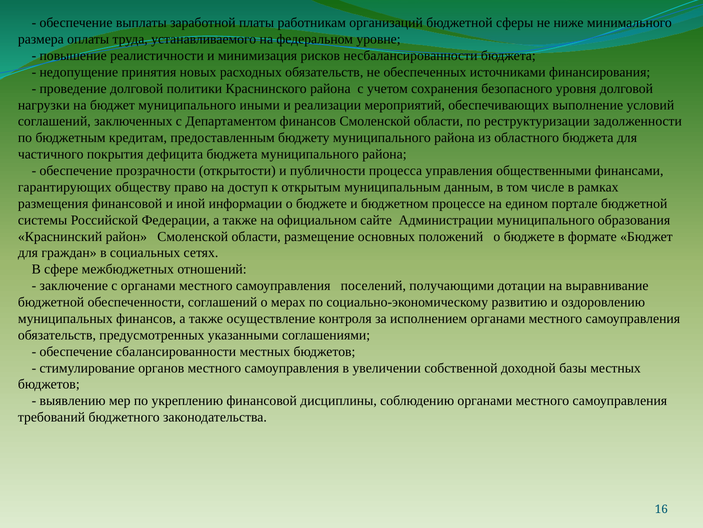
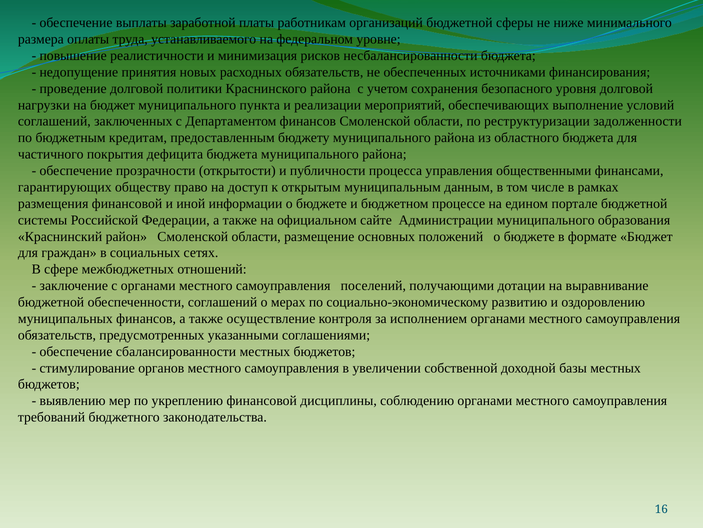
иными: иными -> пункта
